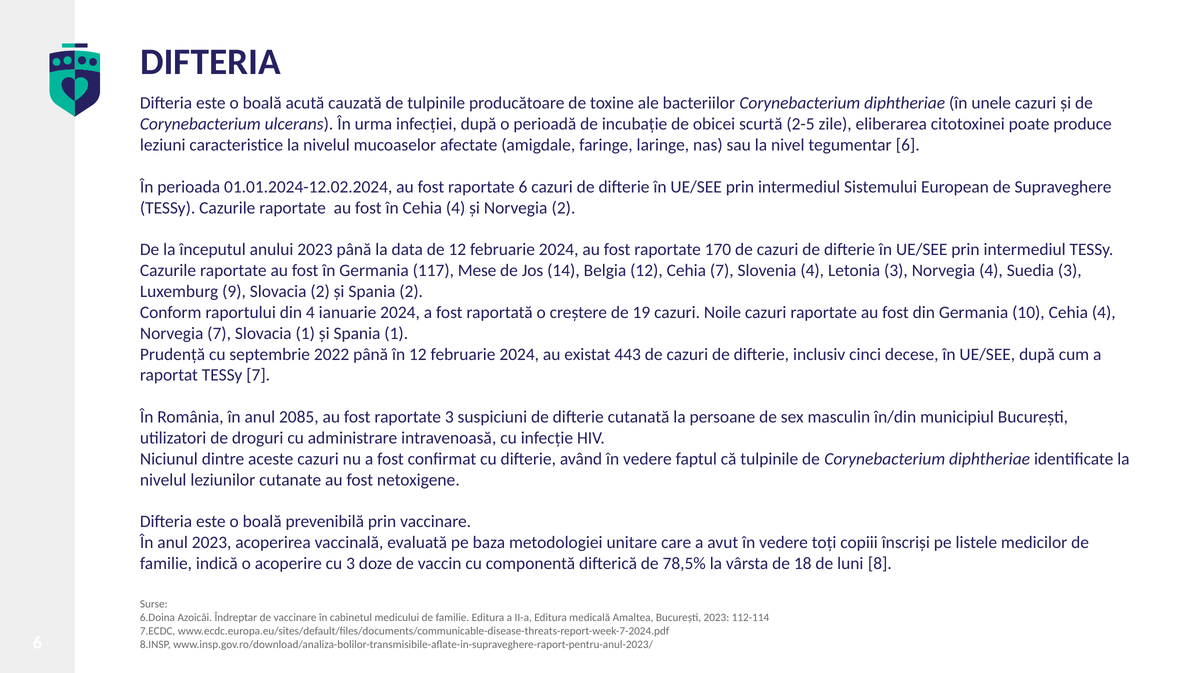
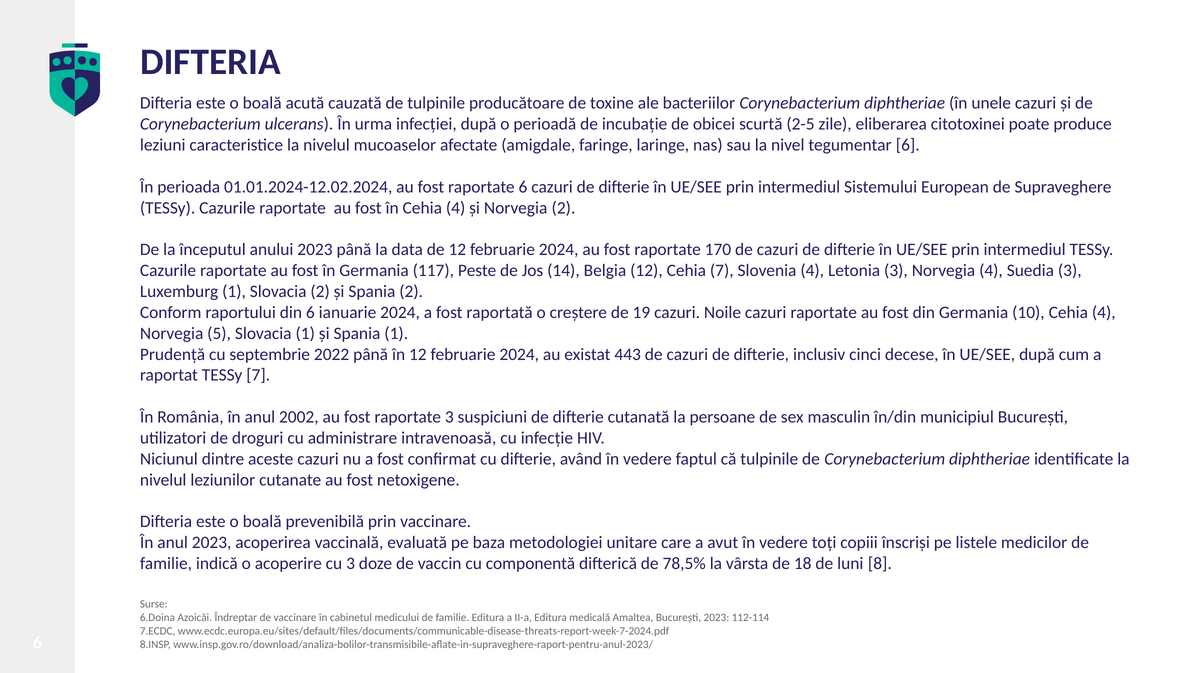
Mese: Mese -> Peste
Luxemburg 9: 9 -> 1
din 4: 4 -> 6
Norvegia 7: 7 -> 5
2085: 2085 -> 2002
